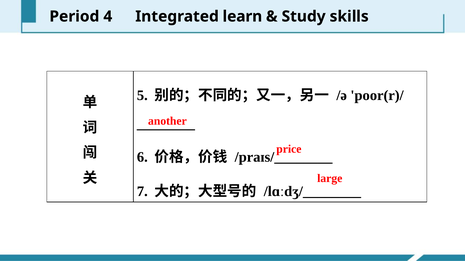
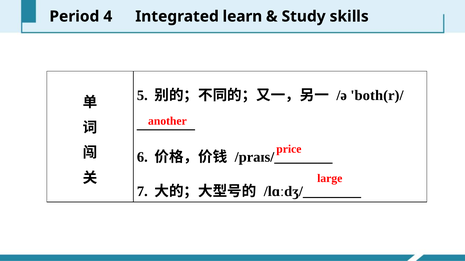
poor(r)/: poor(r)/ -> both(r)/
